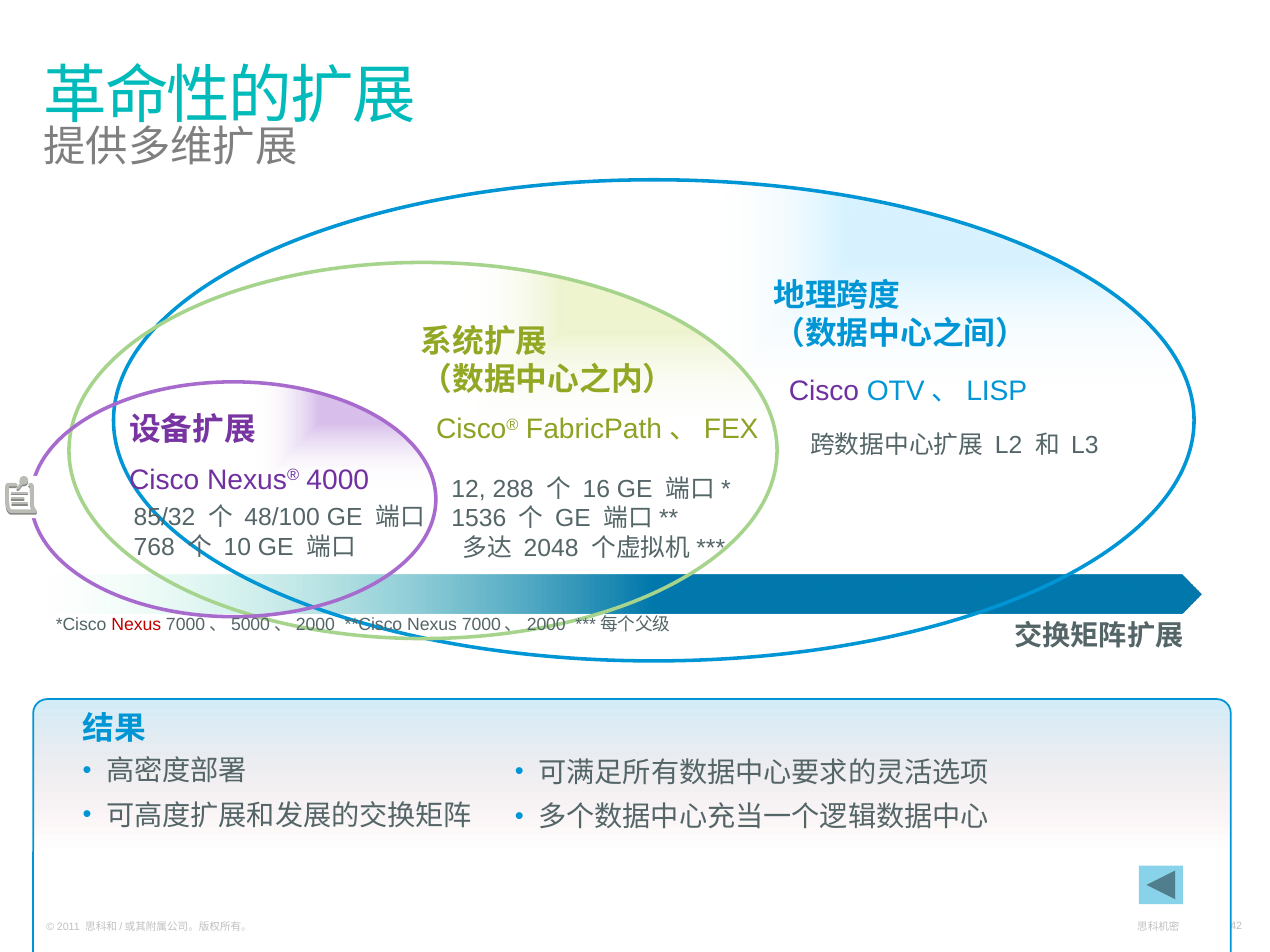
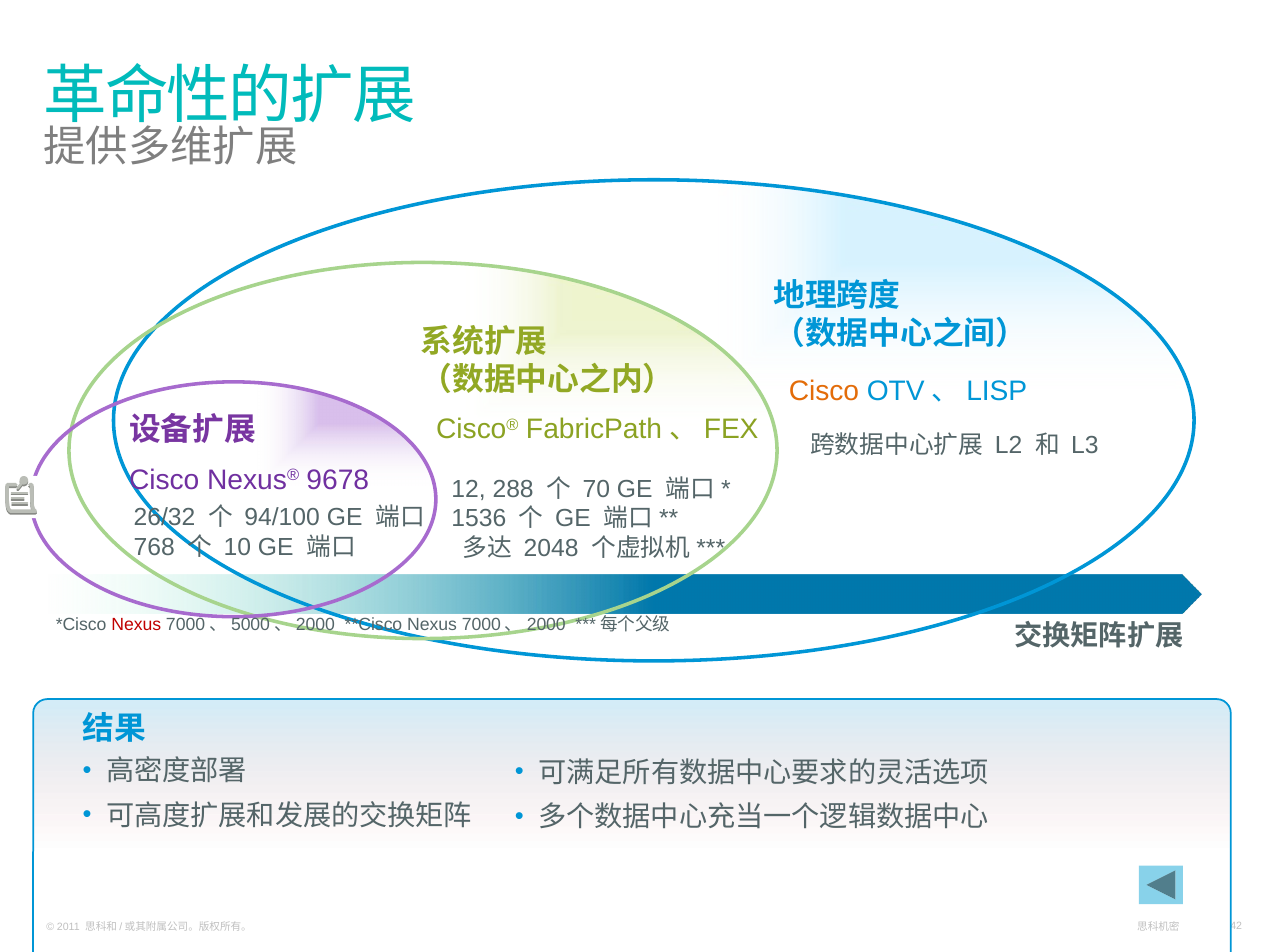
Cisco at (824, 391) colour: purple -> orange
4000: 4000 -> 9678
16: 16 -> 70
85/32: 85/32 -> 26/32
48/100: 48/100 -> 94/100
